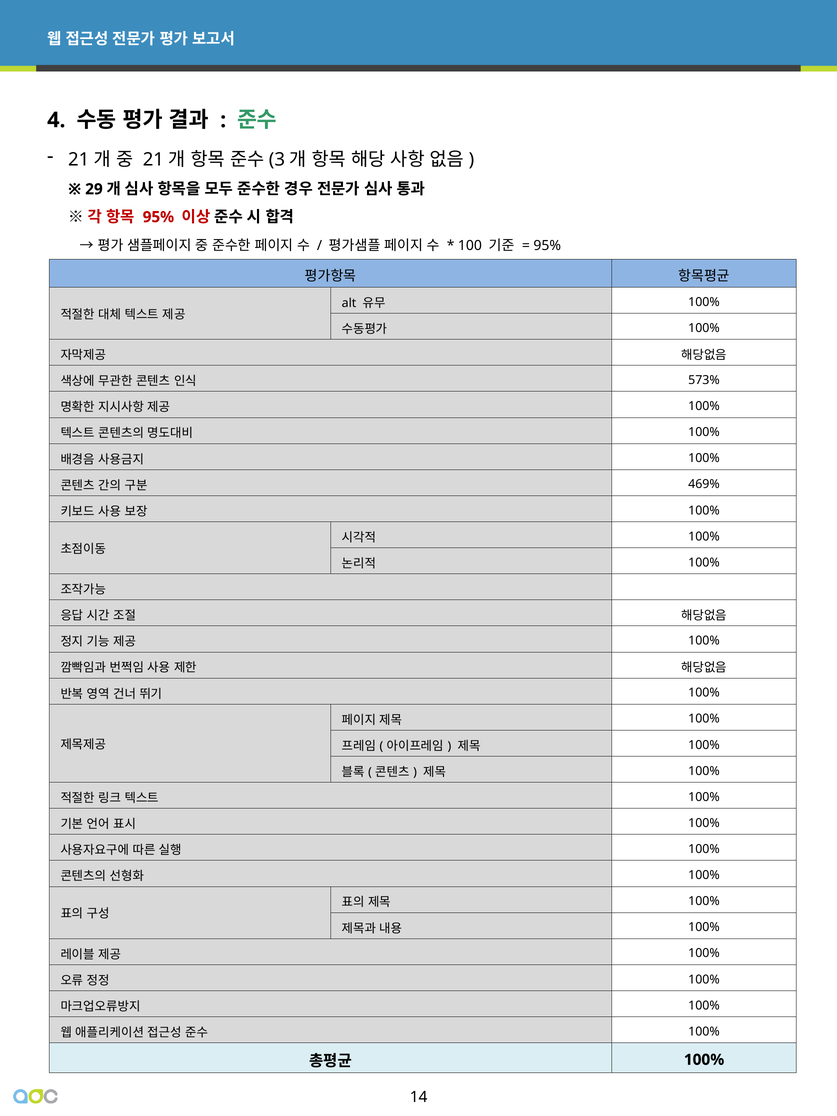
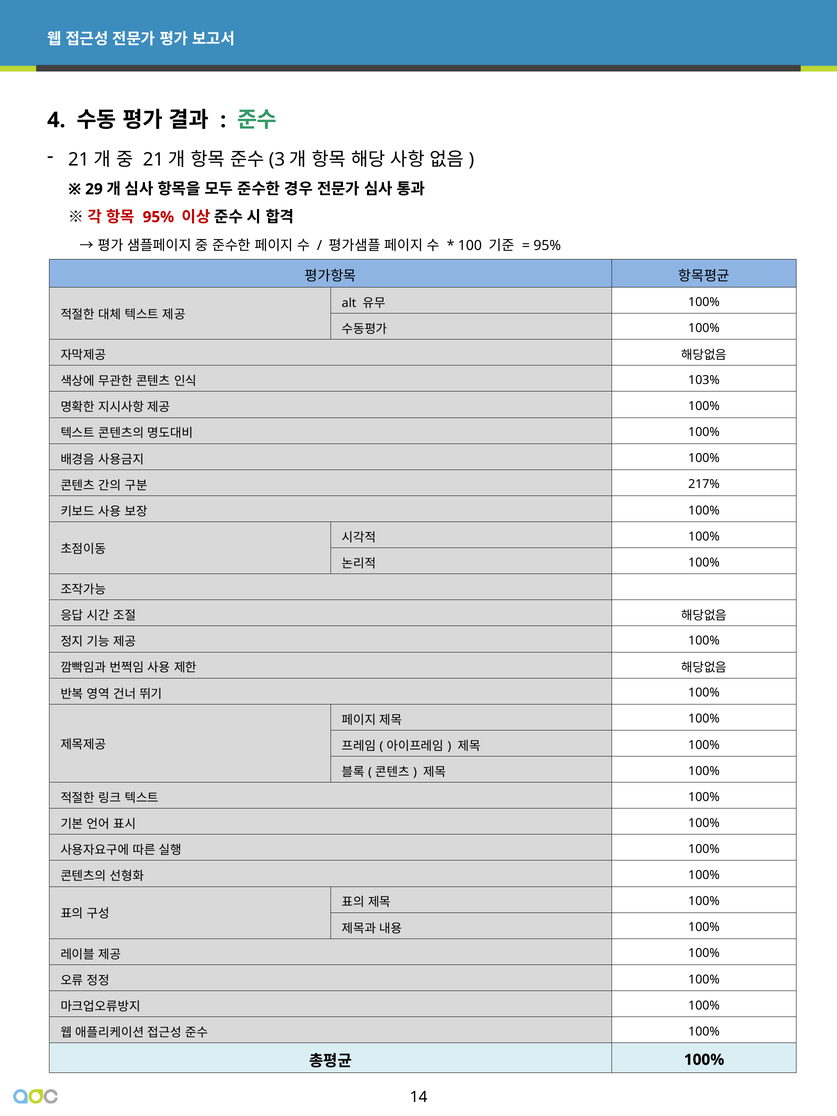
573%: 573% -> 103%
469%: 469% -> 217%
